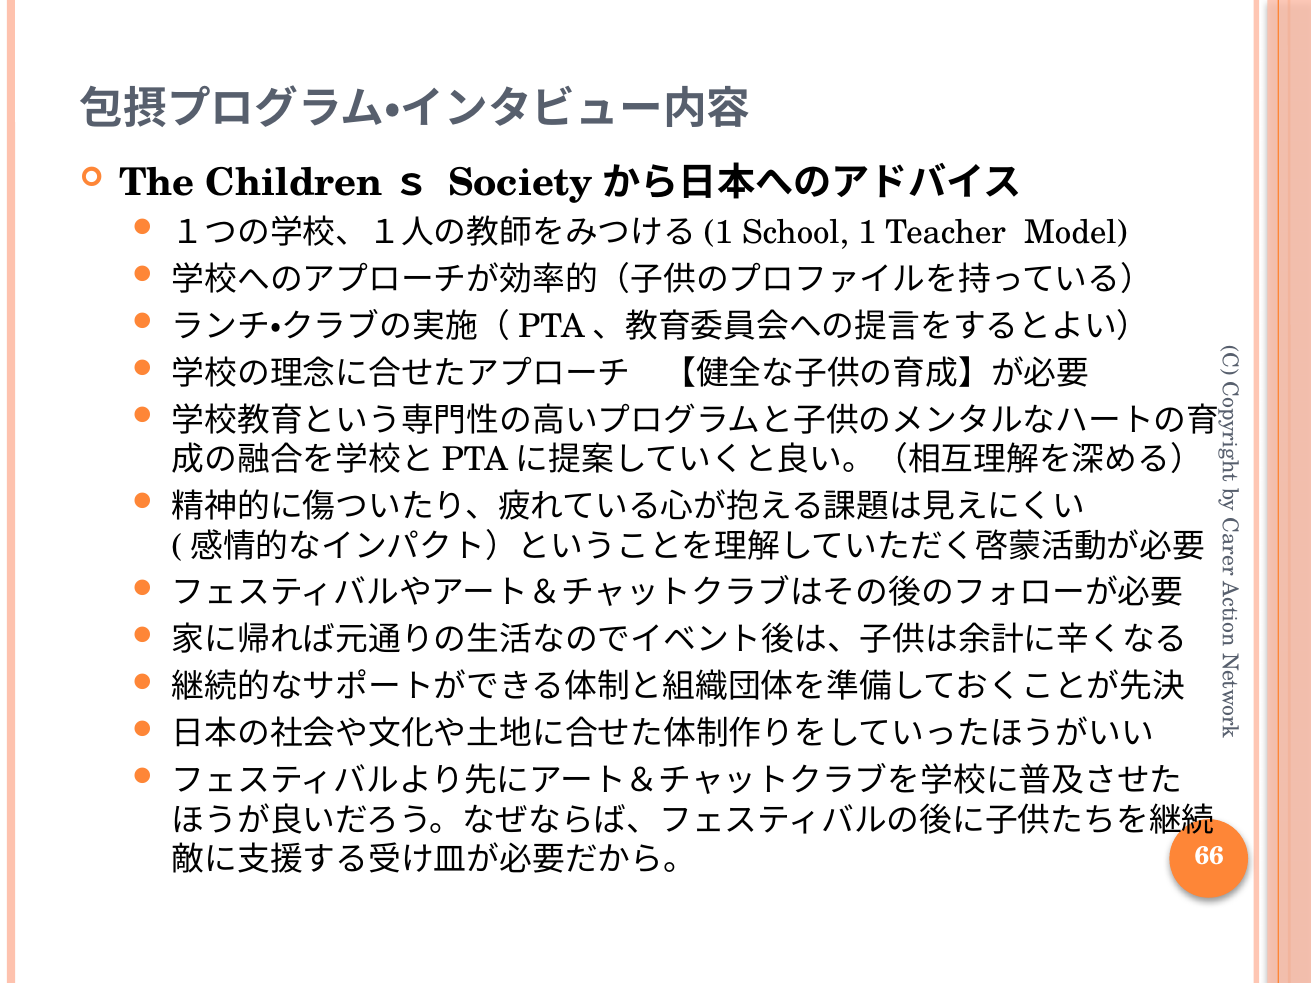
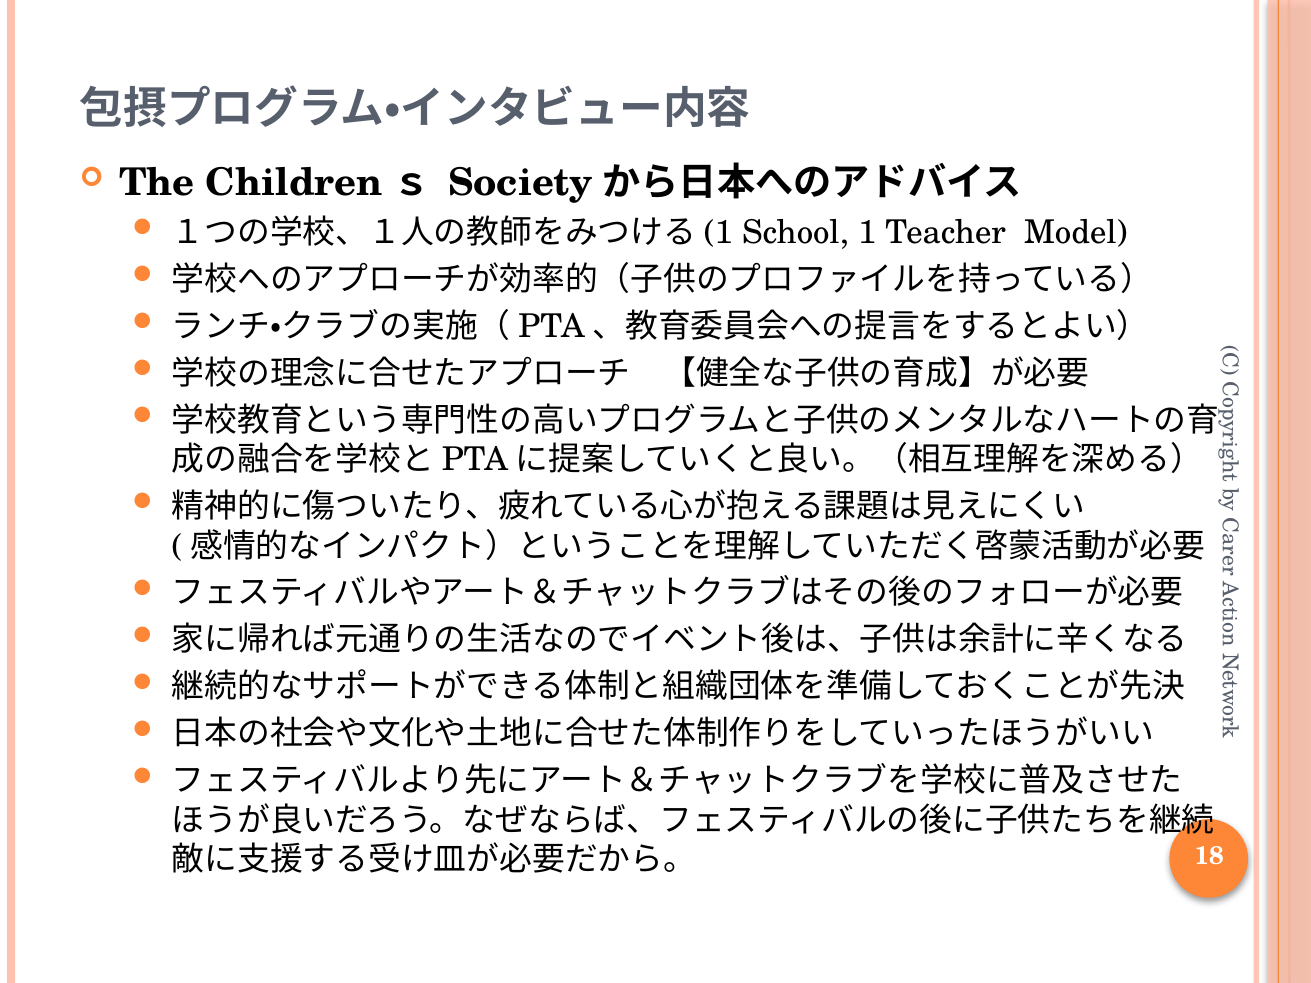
66: 66 -> 18
